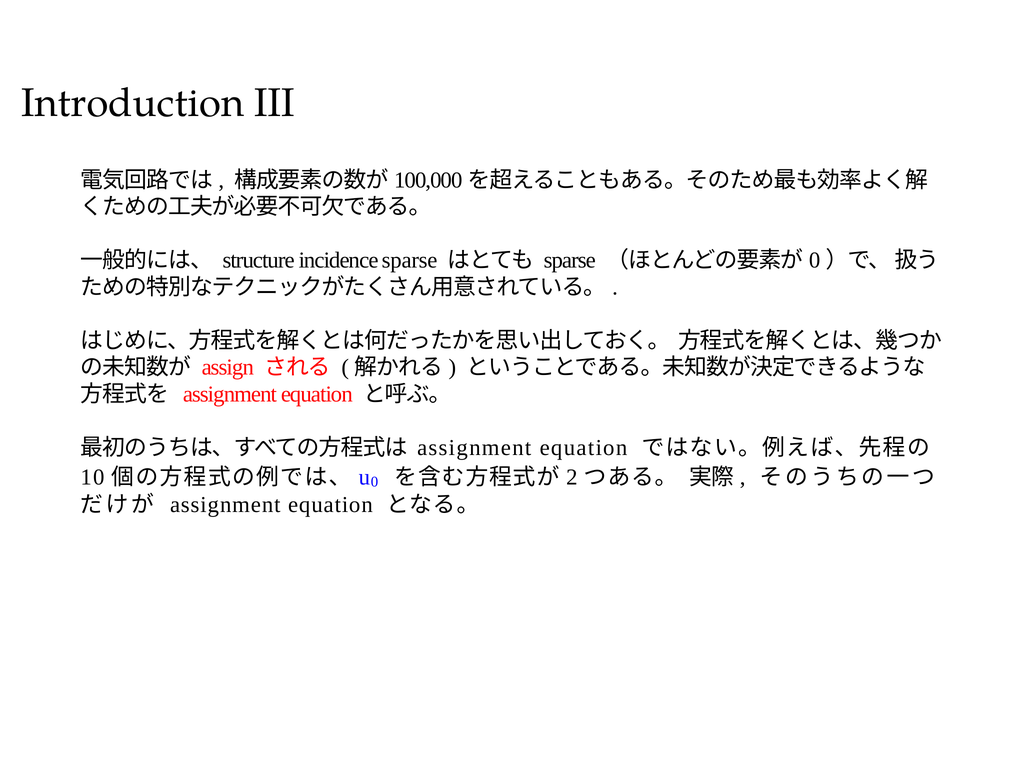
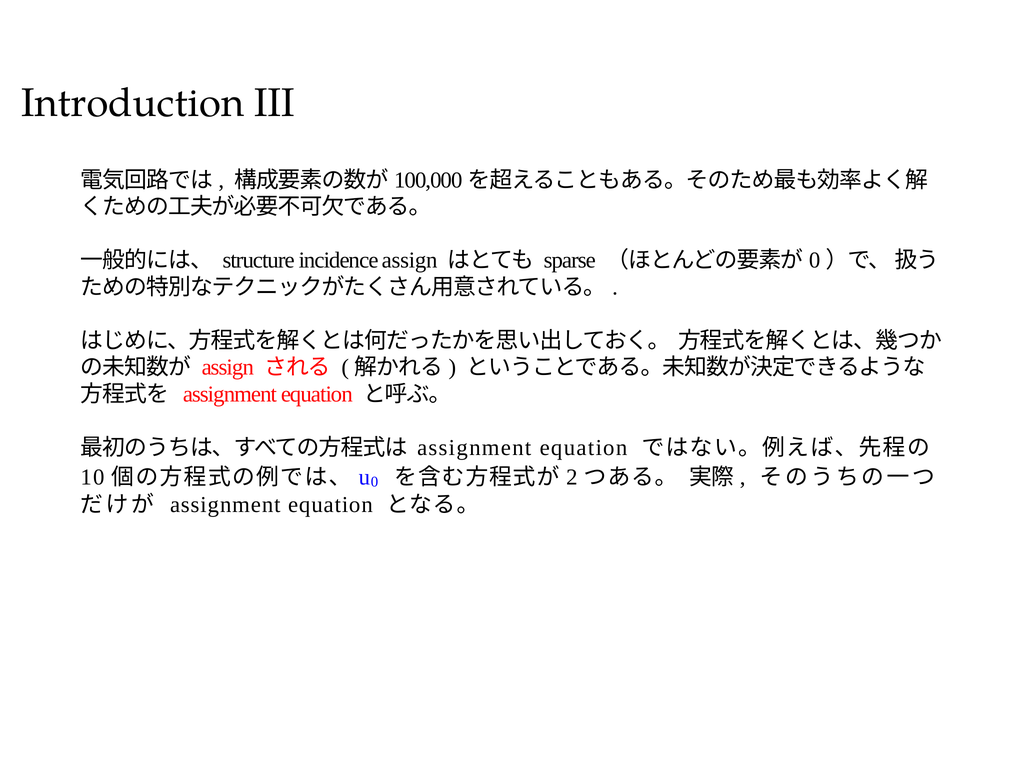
incidence sparse: sparse -> assign
